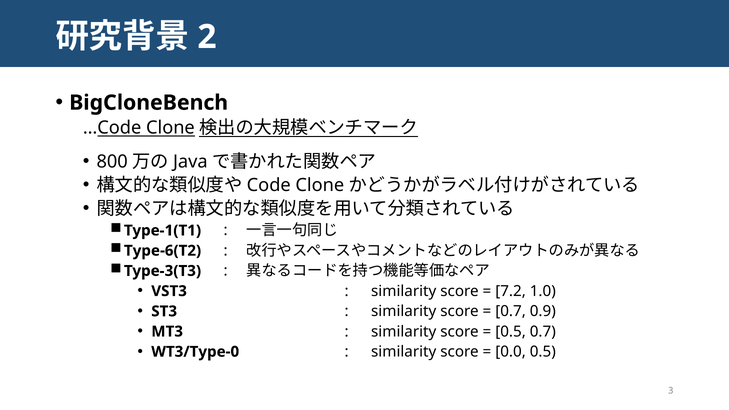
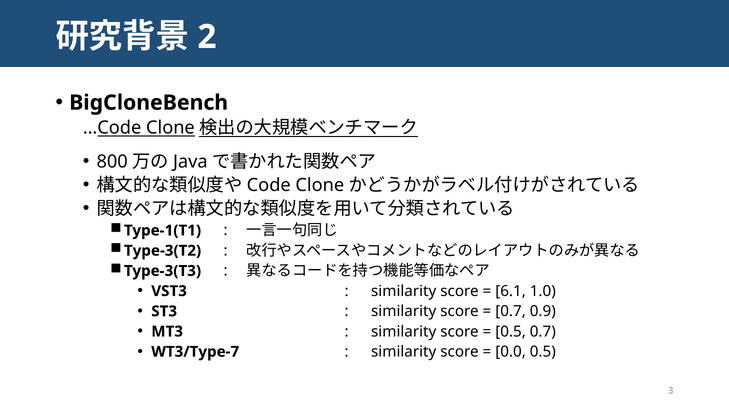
Type-6(T2: Type-6(T2 -> Type-3(T2
7.2: 7.2 -> 6.1
WT3/Type-0: WT3/Type-0 -> WT3/Type-7
